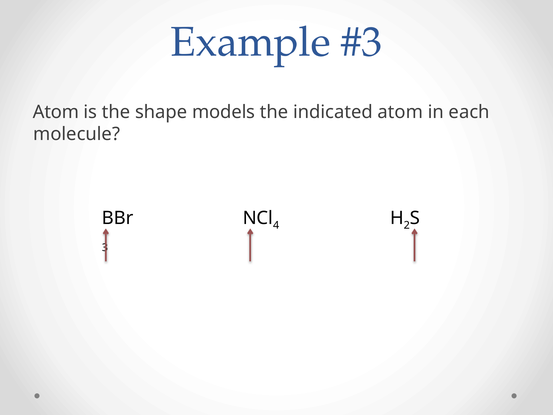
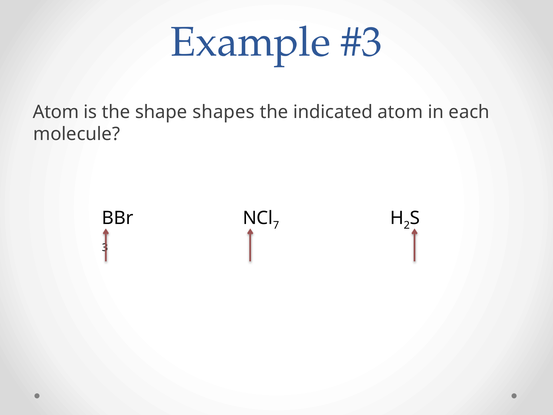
models: models -> shapes
4: 4 -> 7
